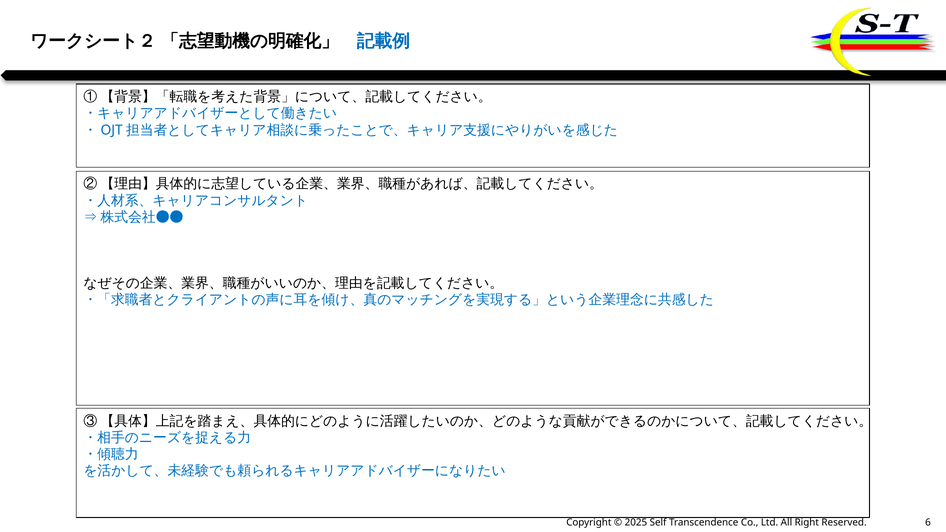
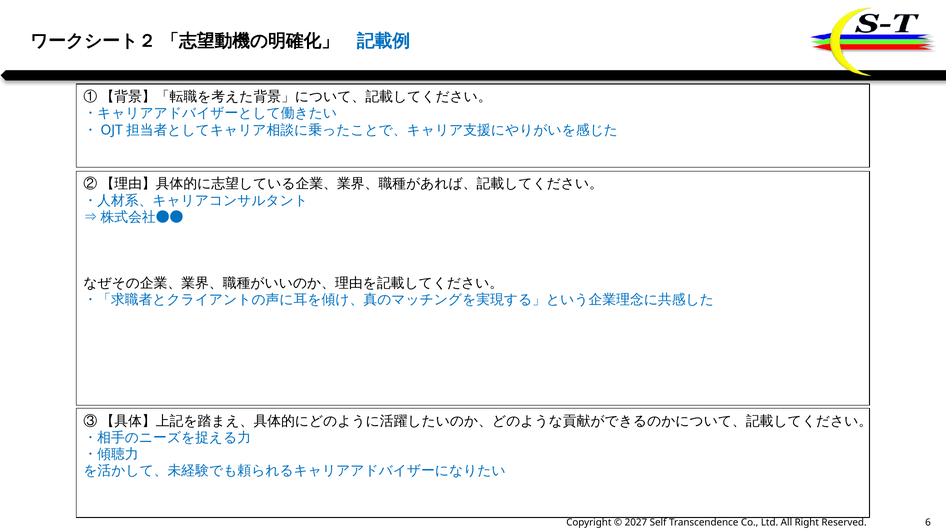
2025: 2025 -> 2027
